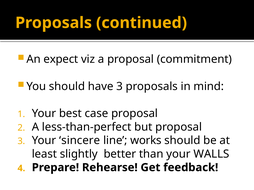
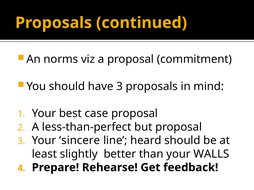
expect: expect -> norms
works: works -> heard
